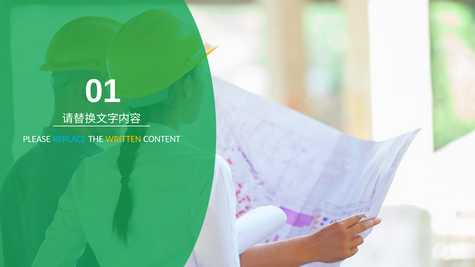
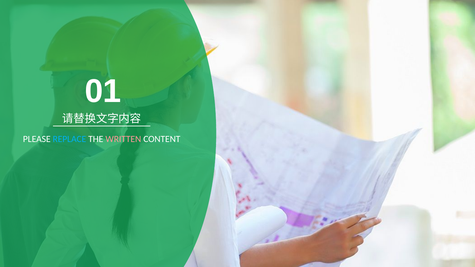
WRITTEN colour: yellow -> pink
